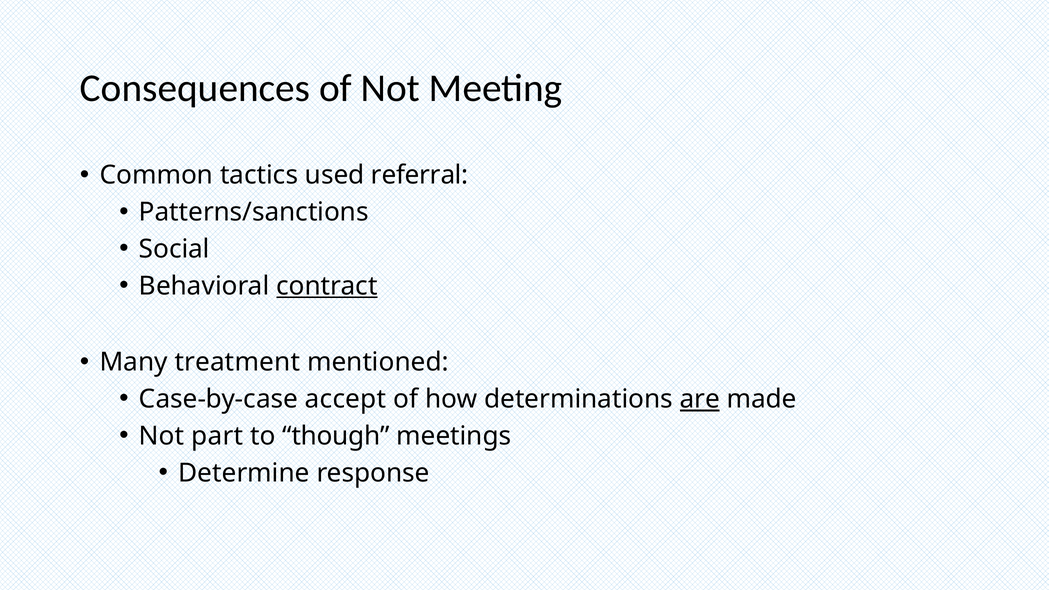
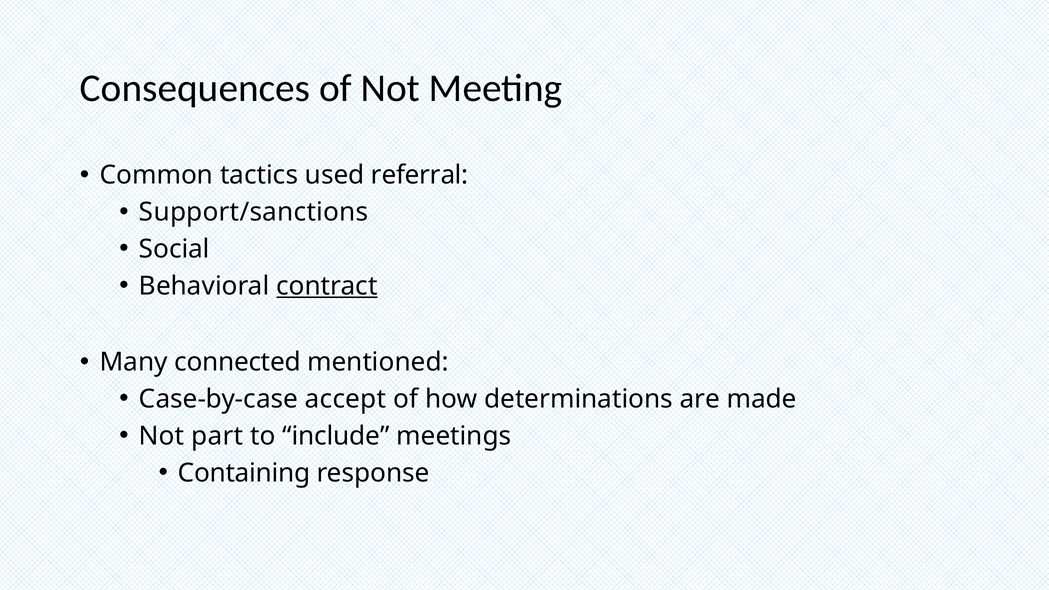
Patterns/sanctions: Patterns/sanctions -> Support/sanctions
treatment: treatment -> connected
are underline: present -> none
though: though -> include
Determine: Determine -> Containing
